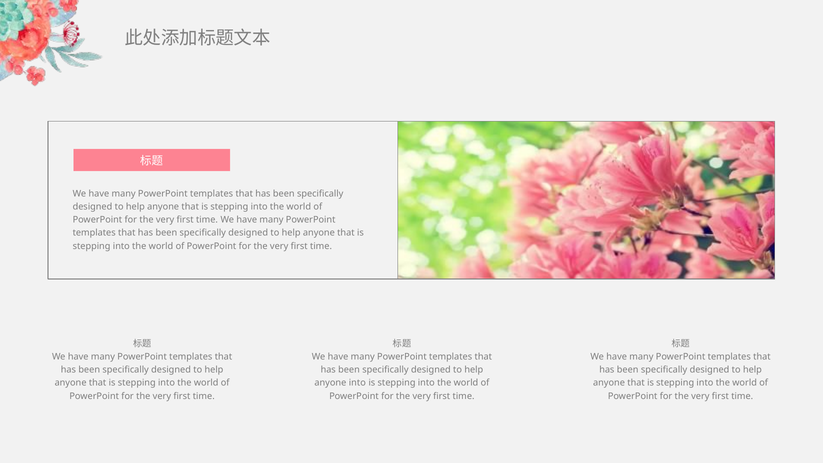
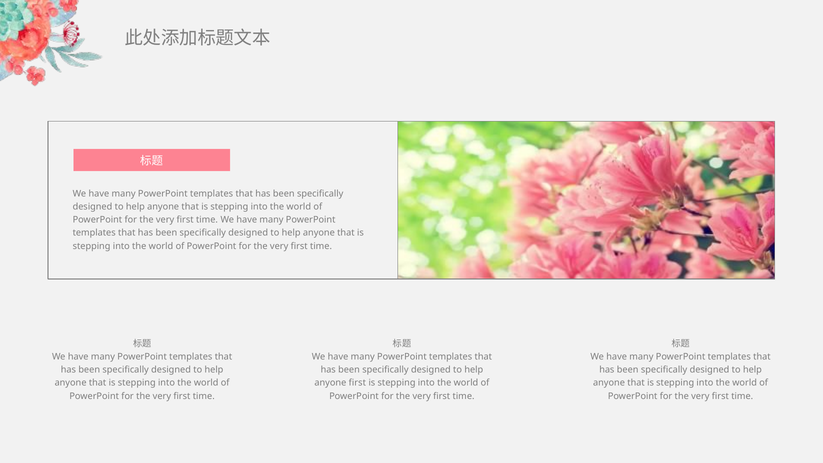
anyone into: into -> first
